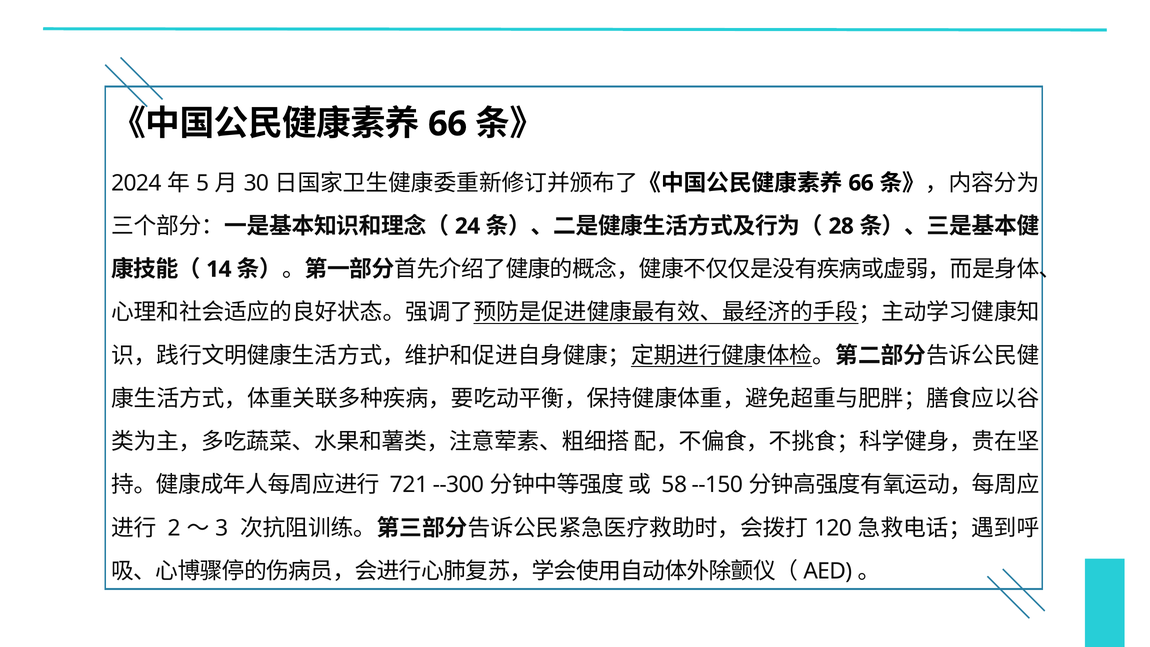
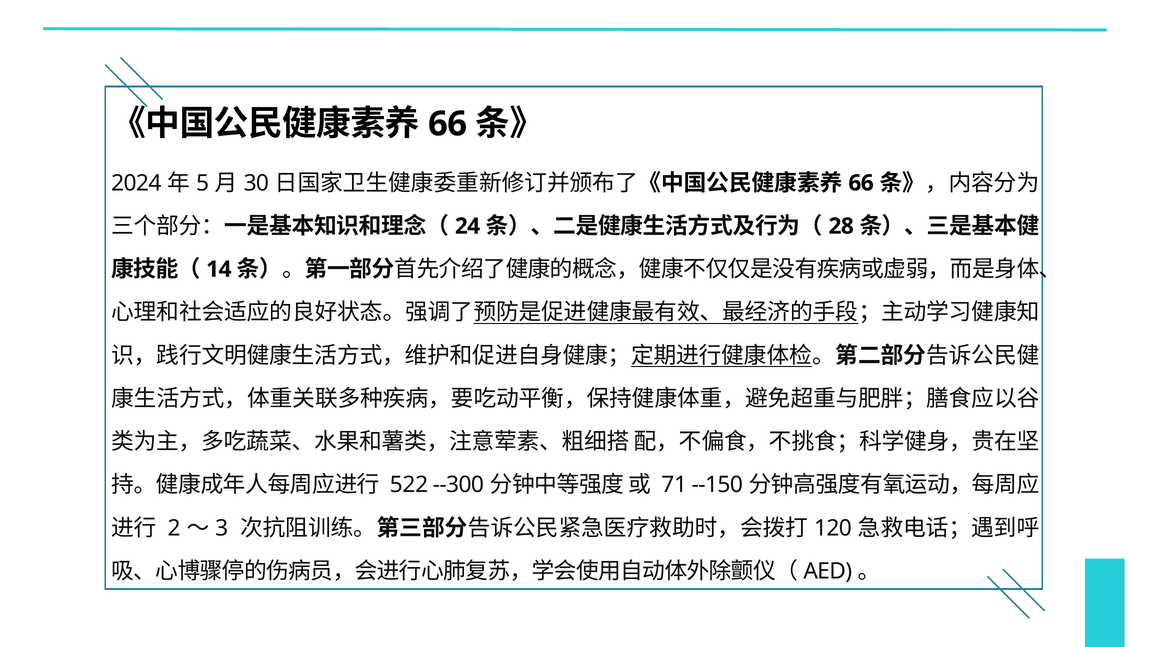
721: 721 -> 522
58: 58 -> 71
